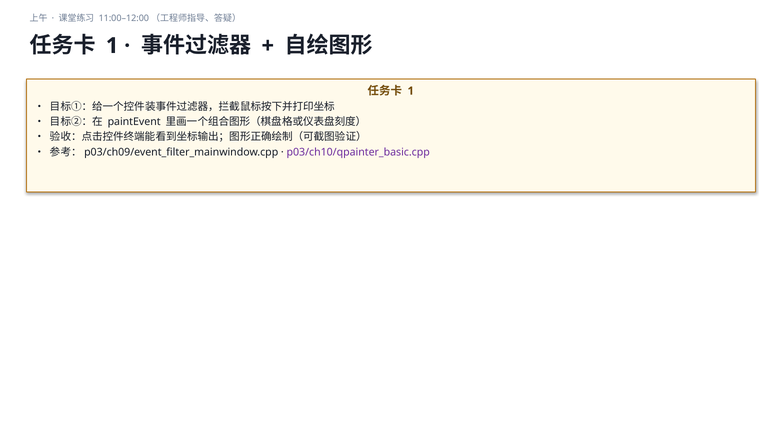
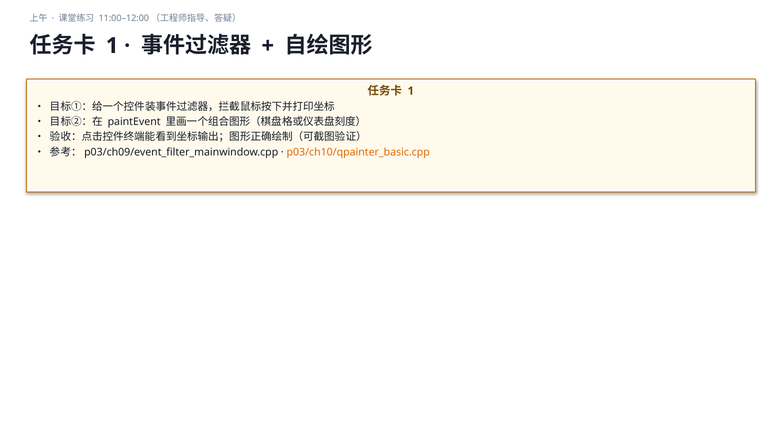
p03/ch10/qpainter_basic.cpp colour: purple -> orange
